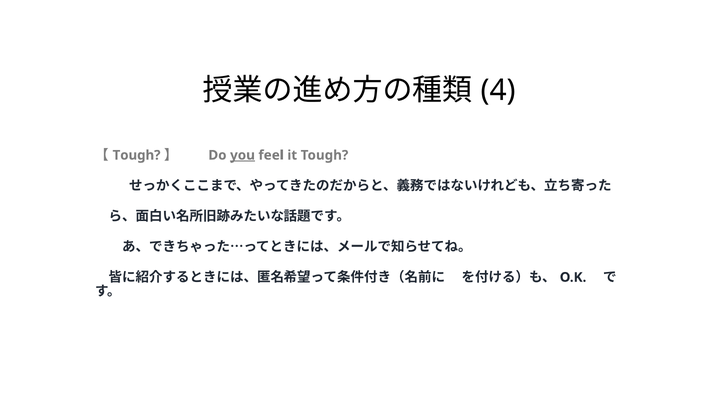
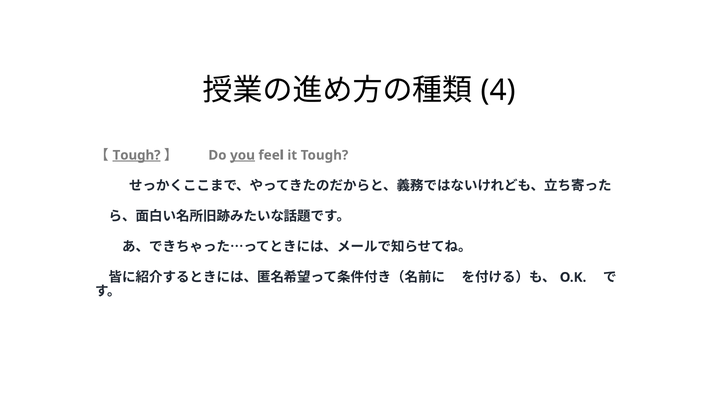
Tough at (137, 155) underline: none -> present
